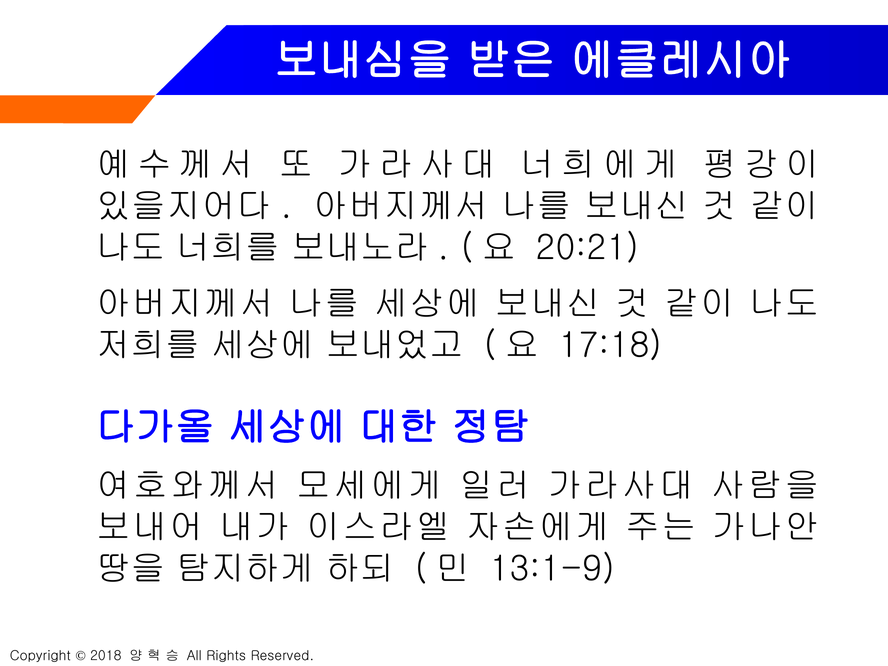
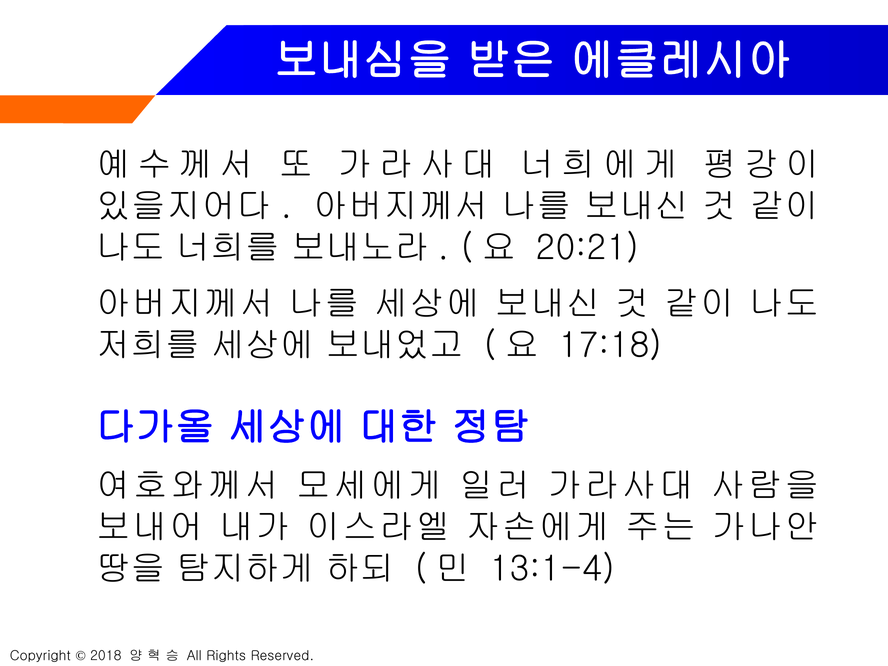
13:1-9: 13:1-9 -> 13:1-4
